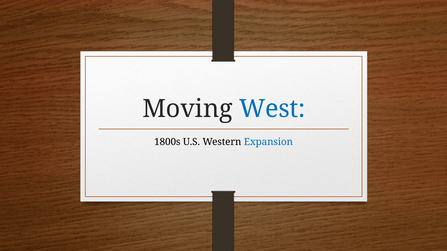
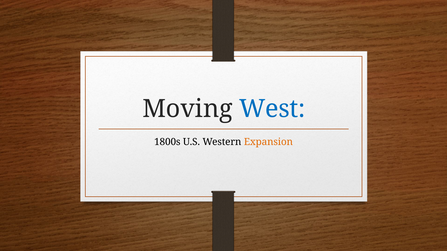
Expansion colour: blue -> orange
